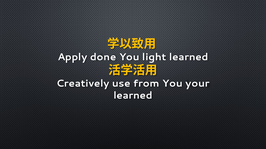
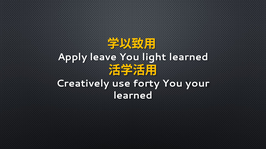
done: done -> leave
from: from -> forty
